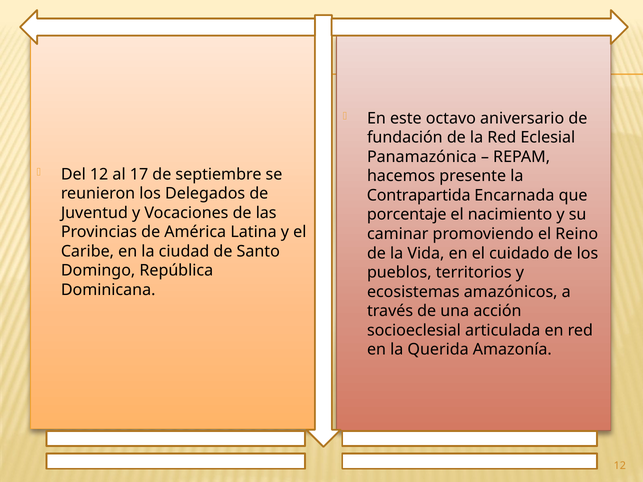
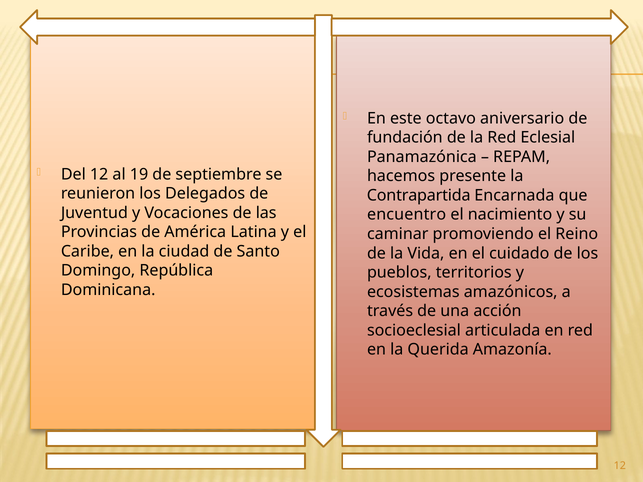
17: 17 -> 19
porcentaje: porcentaje -> encuentro
